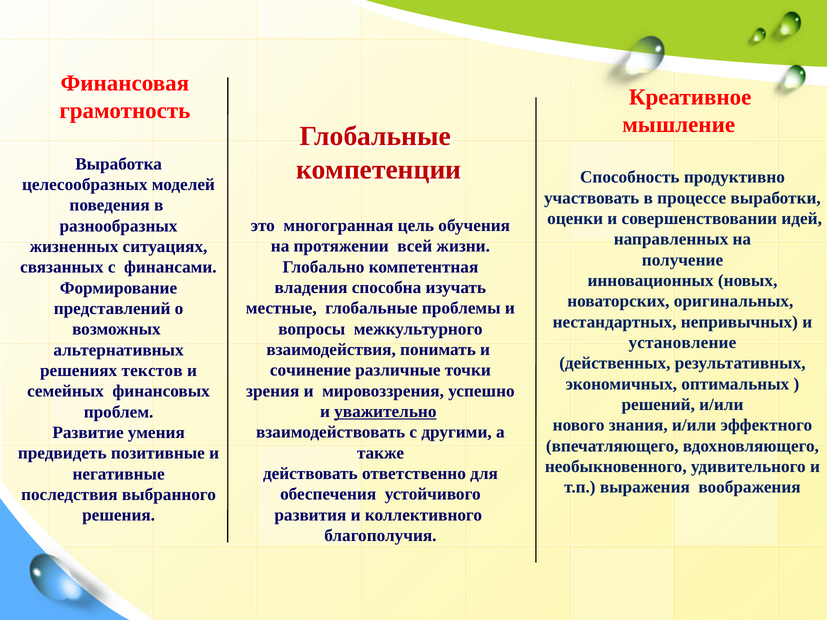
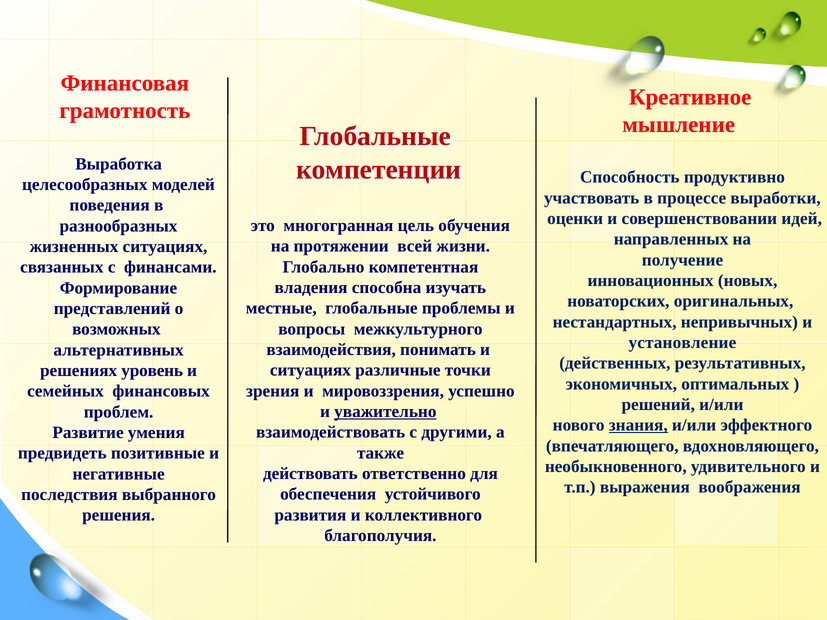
сочинение at (310, 370): сочинение -> ситуациях
текстов: текстов -> уровень
знания underline: none -> present
